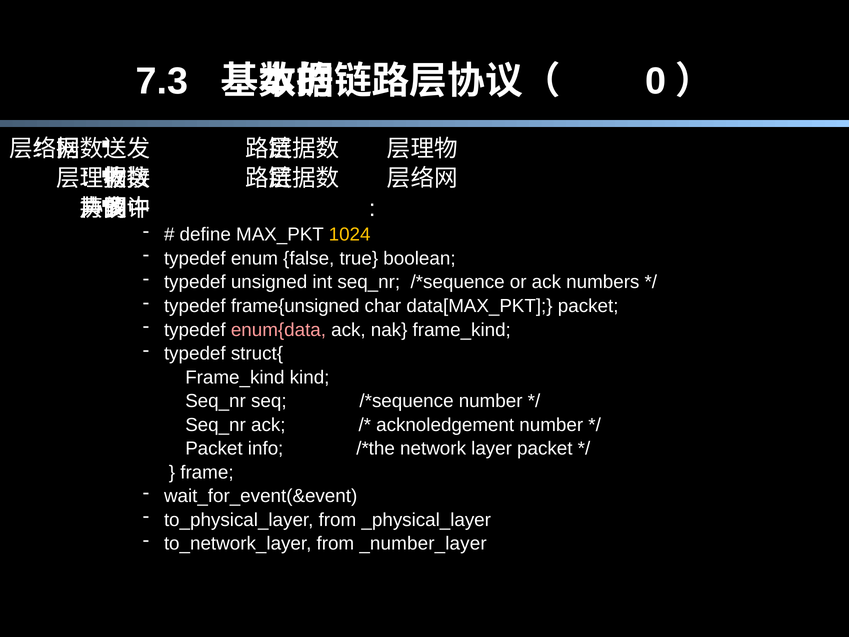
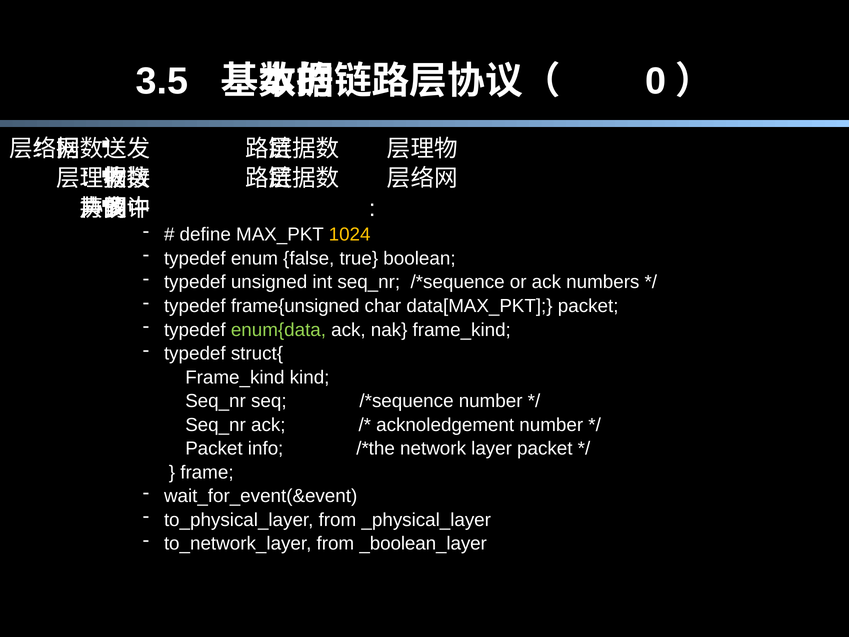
7.3: 7.3 -> 3.5
enum{data colour: pink -> light green
_number_layer: _number_layer -> _boolean_layer
